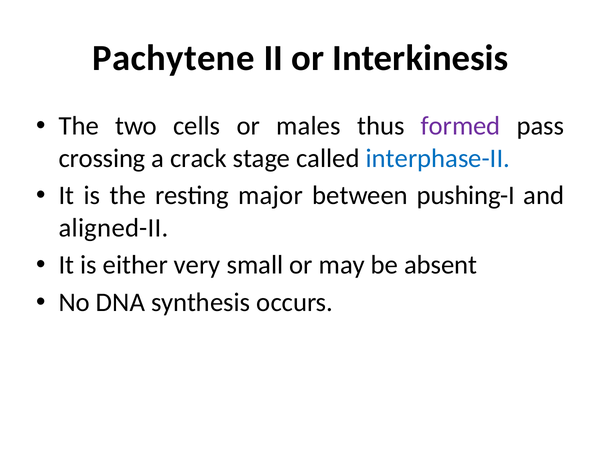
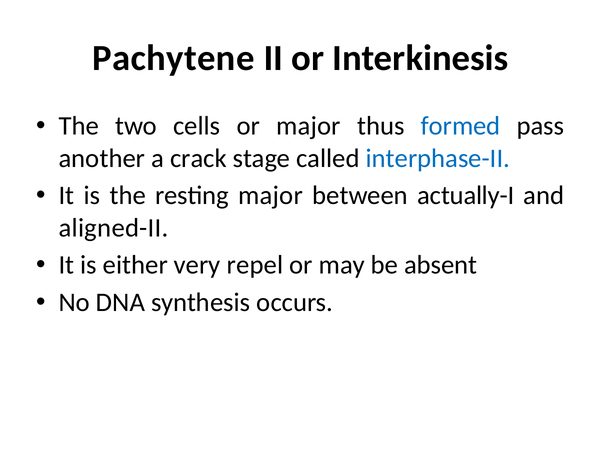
or males: males -> major
formed colour: purple -> blue
crossing: crossing -> another
pushing-I: pushing-I -> actually-I
small: small -> repel
